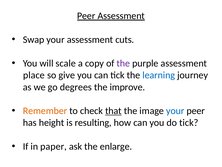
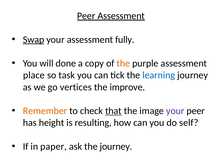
Swap underline: none -> present
cuts: cuts -> fully
scale: scale -> done
the at (123, 63) colour: purple -> orange
give: give -> task
degrees: degrees -> vertices
your at (175, 111) colour: blue -> purple
do tick: tick -> self
the enlarge: enlarge -> journey
